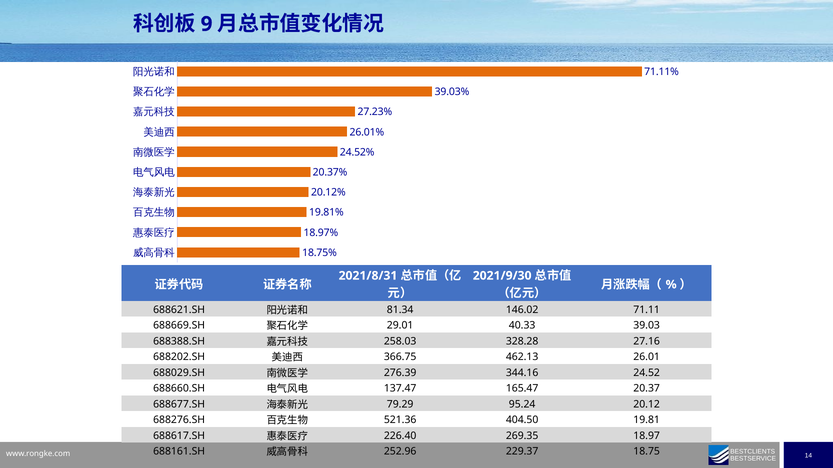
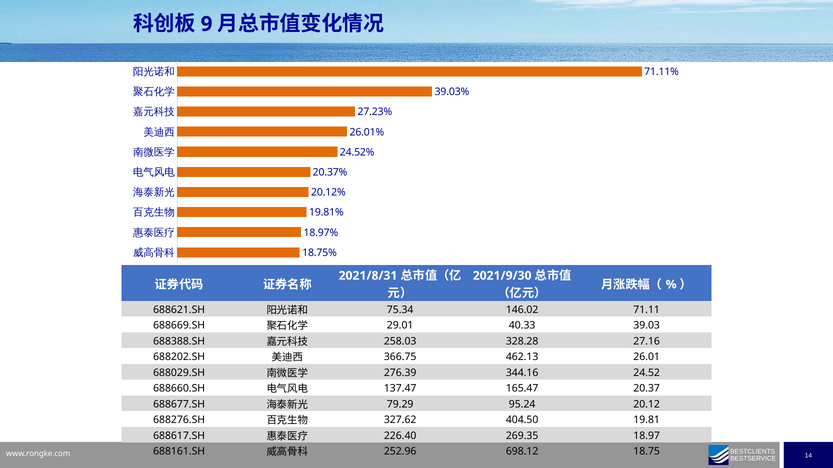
81.34: 81.34 -> 75.34
521.36: 521.36 -> 327.62
229.37: 229.37 -> 698.12
